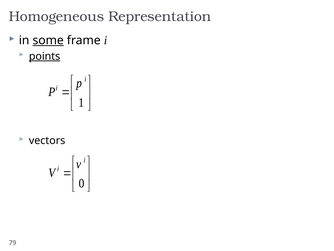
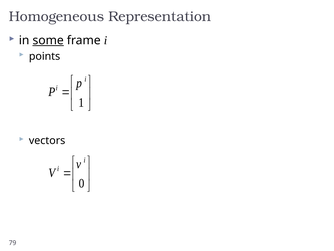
points underline: present -> none
